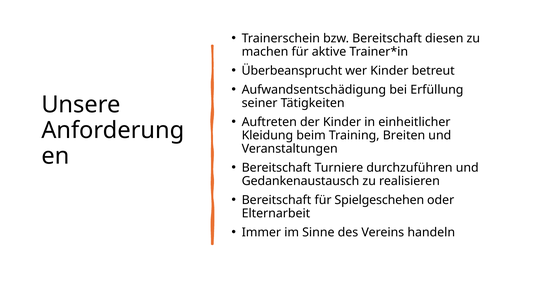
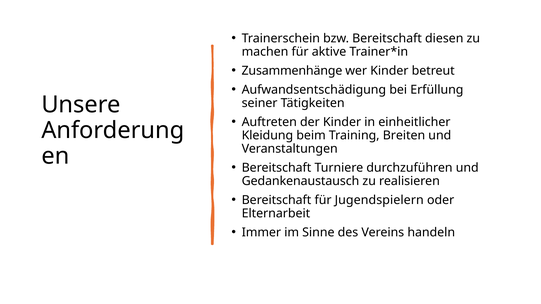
Überbeansprucht: Überbeansprucht -> Zusammenhänge
Spielgeschehen: Spielgeschehen -> Jugendspielern
